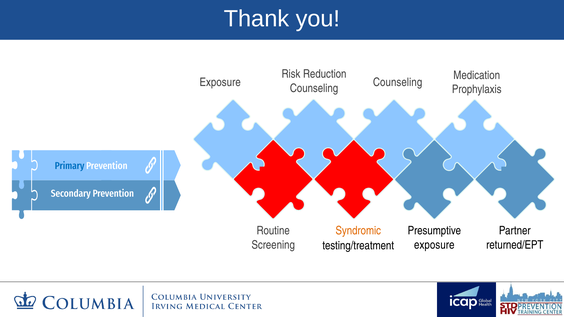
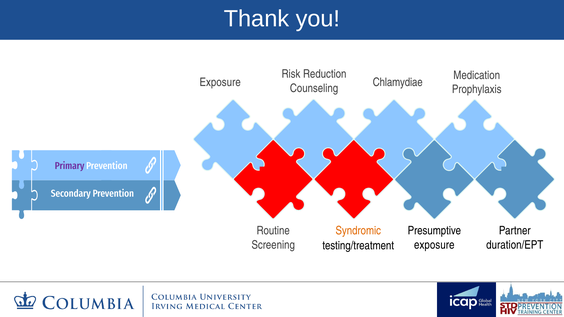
Counseling Counseling: Counseling -> Chlamydiae
Primary at (70, 166) colour: blue -> purple
returned/EPT: returned/EPT -> duration/EPT
